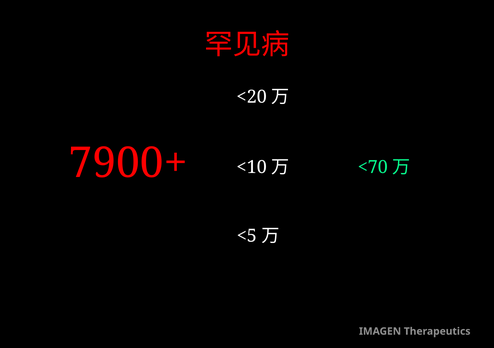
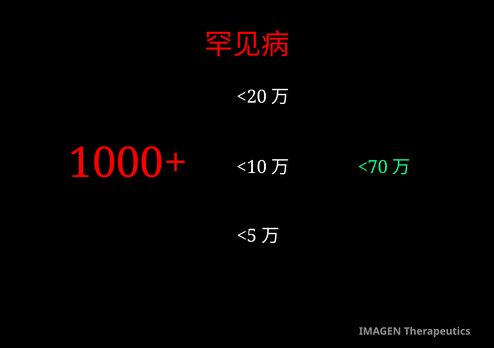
7900+: 7900+ -> 1000+
